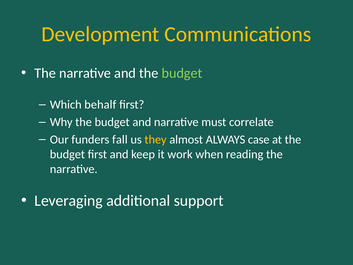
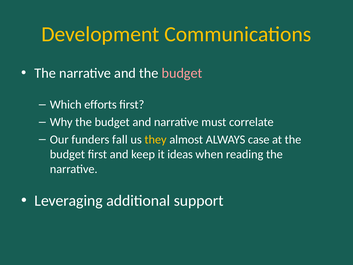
budget at (182, 73) colour: light green -> pink
behalf: behalf -> efforts
work: work -> ideas
